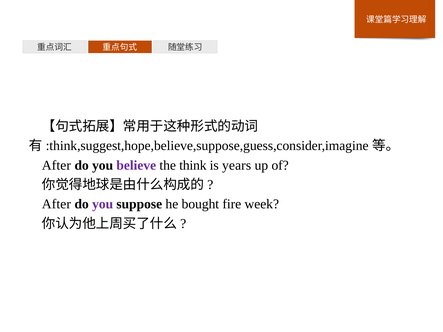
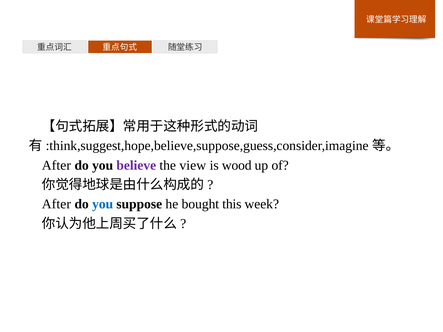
think: think -> view
years: years -> wood
you at (103, 204) colour: purple -> blue
fire: fire -> this
